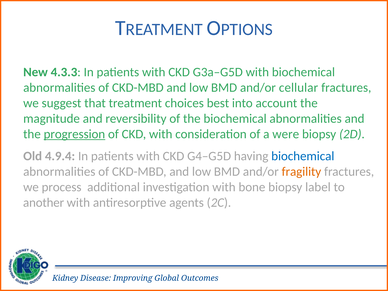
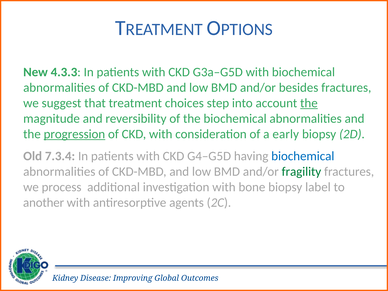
cellular: cellular -> besides
best: best -> step
the at (309, 103) underline: none -> present
were: were -> early
4.9.4: 4.9.4 -> 7.3.4
fragility colour: orange -> green
